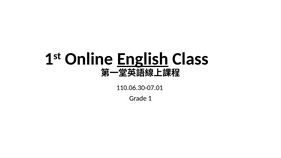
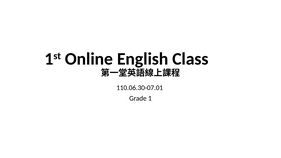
English underline: present -> none
